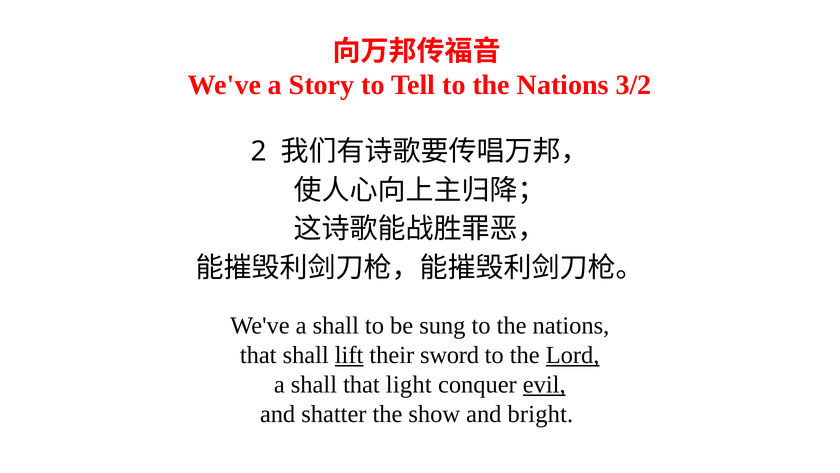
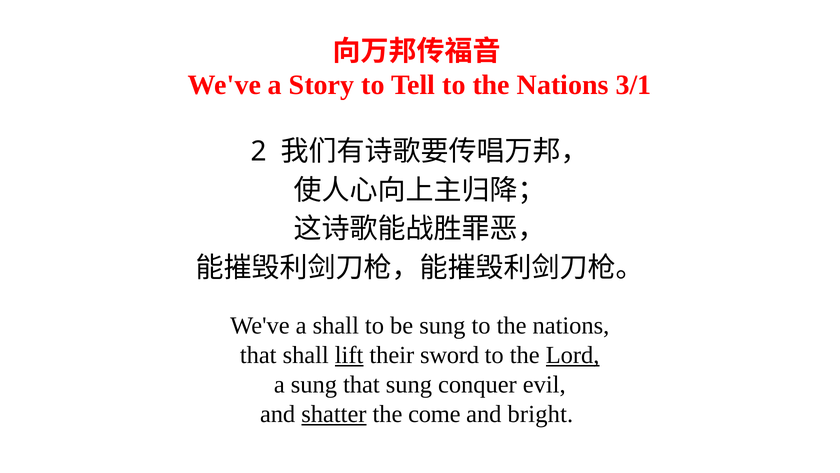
3/2: 3/2 -> 3/1
shall at (314, 384): shall -> sung
that light: light -> sung
evil underline: present -> none
shatter underline: none -> present
show: show -> come
